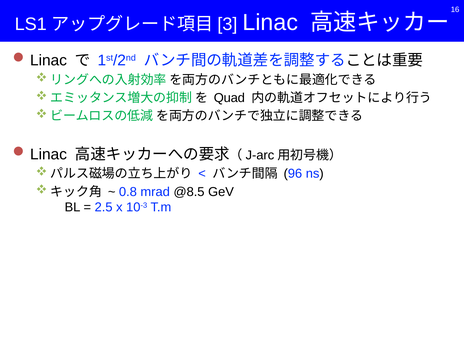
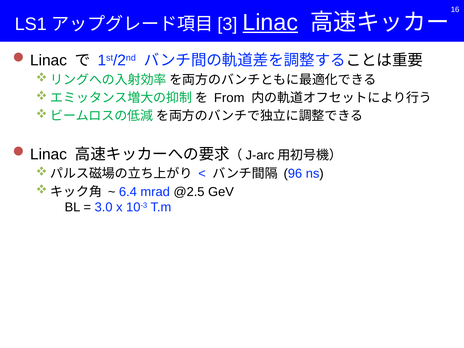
Linac underline: none -> present
Quad: Quad -> From
0.8: 0.8 -> 6.4
@8.5: @8.5 -> @2.5
2.5: 2.5 -> 3.0
